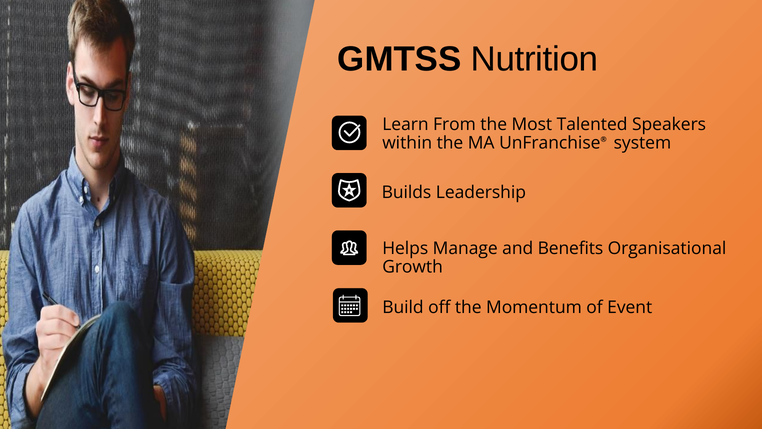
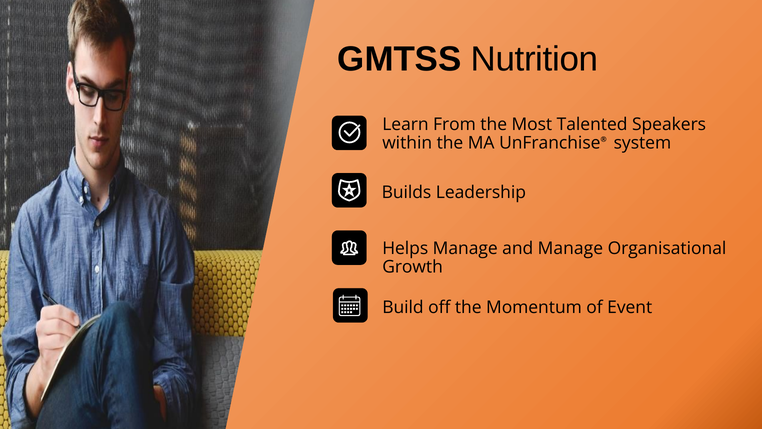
and Benefits: Benefits -> Manage
